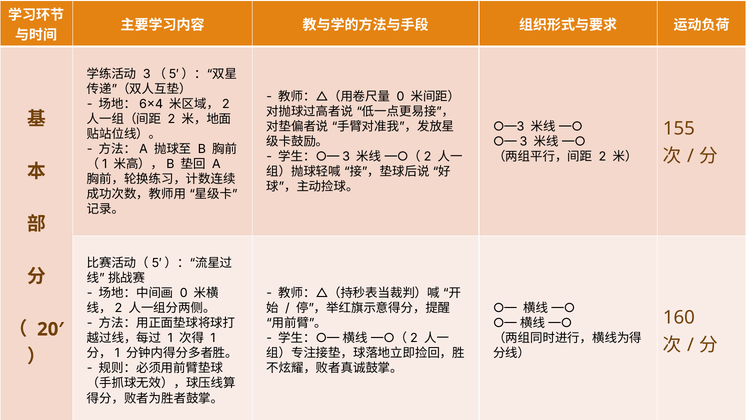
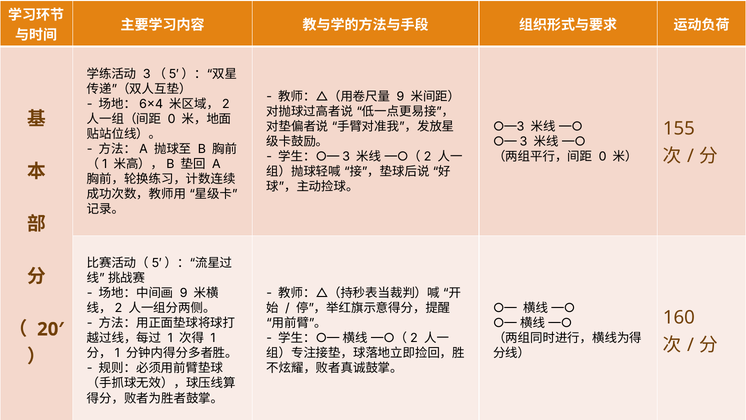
0 at (401, 96): 0 -> 9
2 at (171, 119): 2 -> 0
2 at (602, 157): 2 -> 0
0 at (184, 293): 0 -> 9
